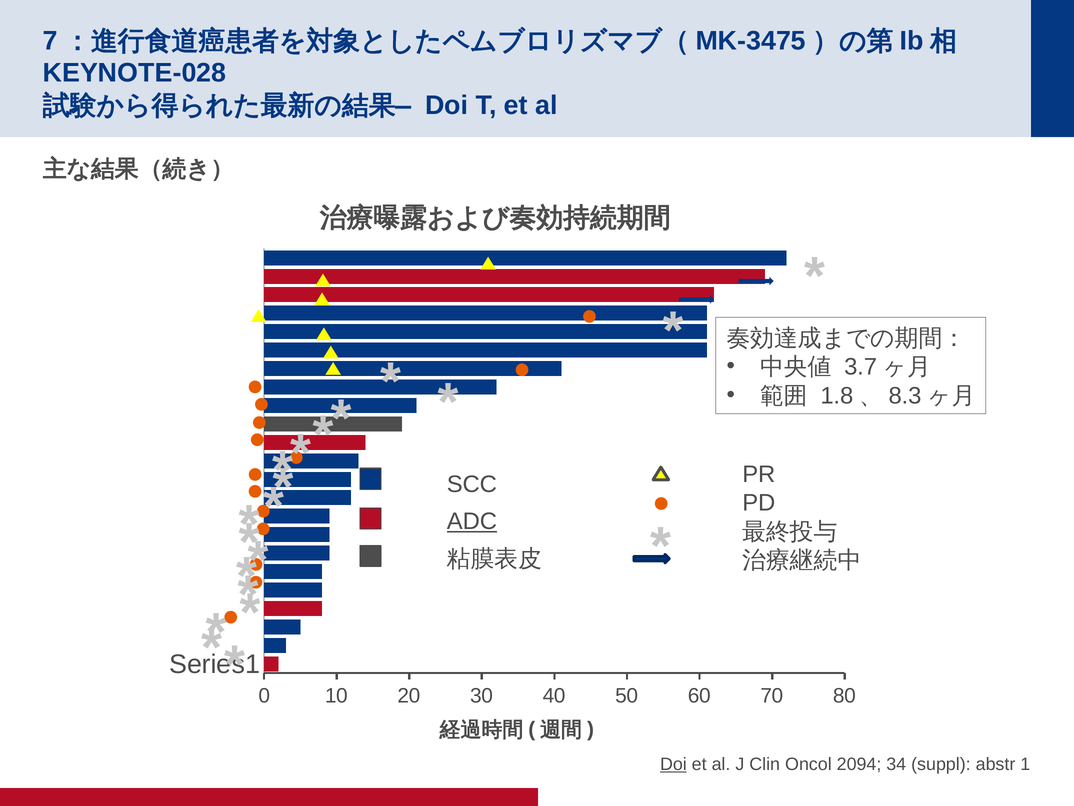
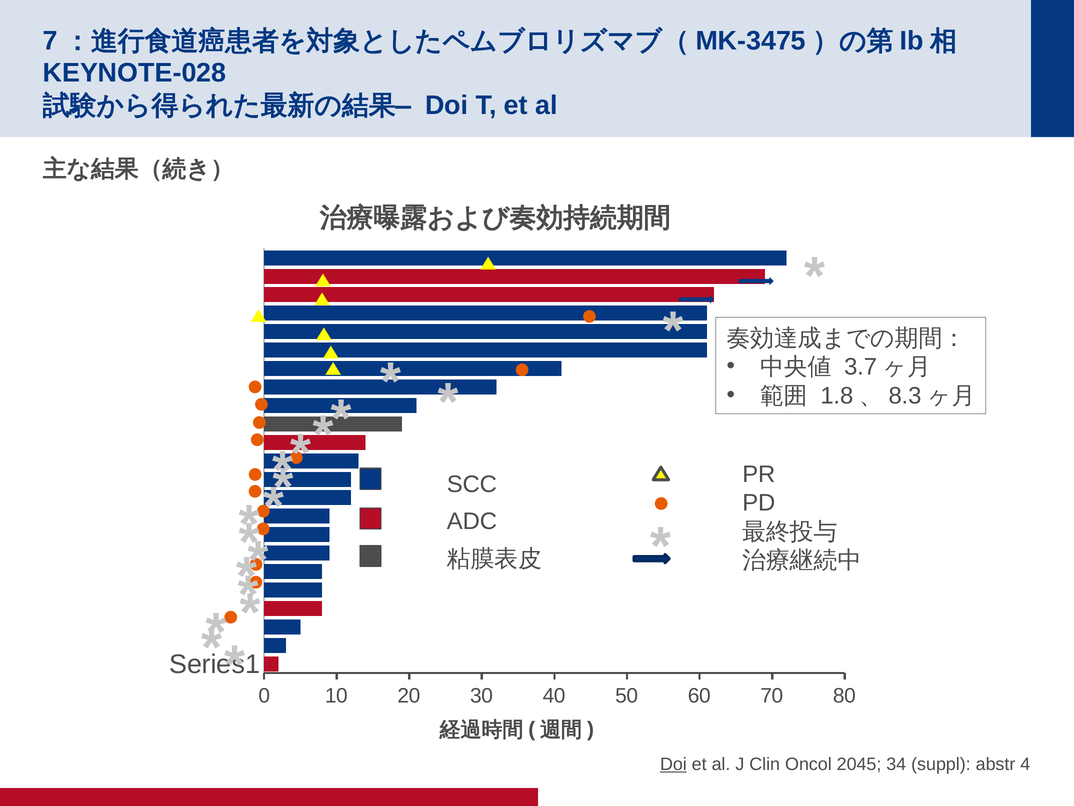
ADC underline: present -> none
2094: 2094 -> 2045
1: 1 -> 4
